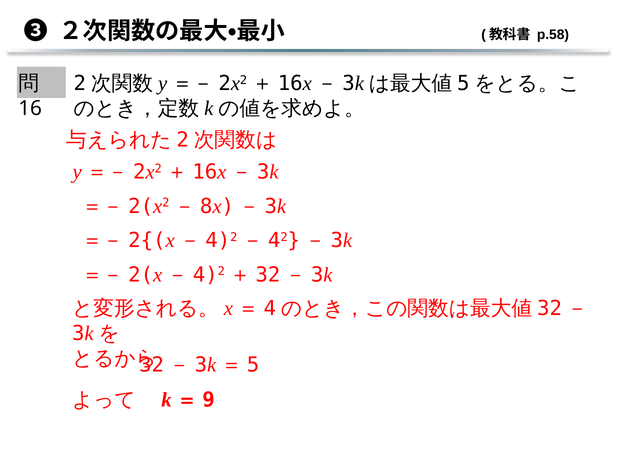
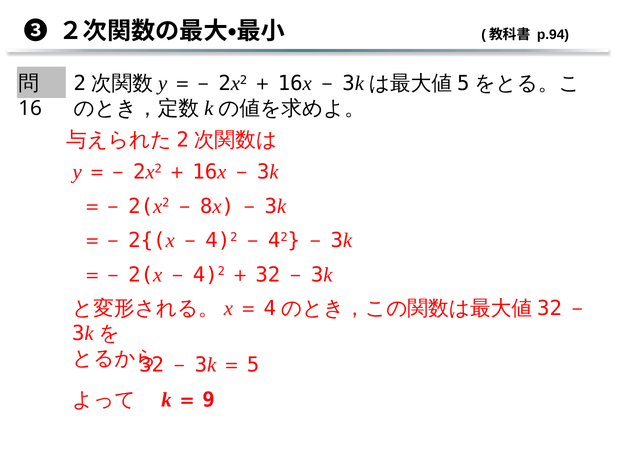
p.58: p.58 -> p.94
